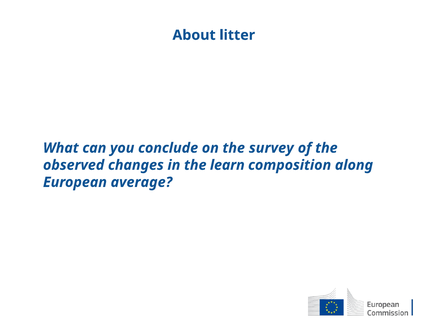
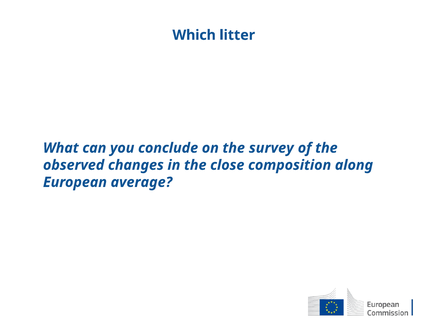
About: About -> Which
learn: learn -> close
